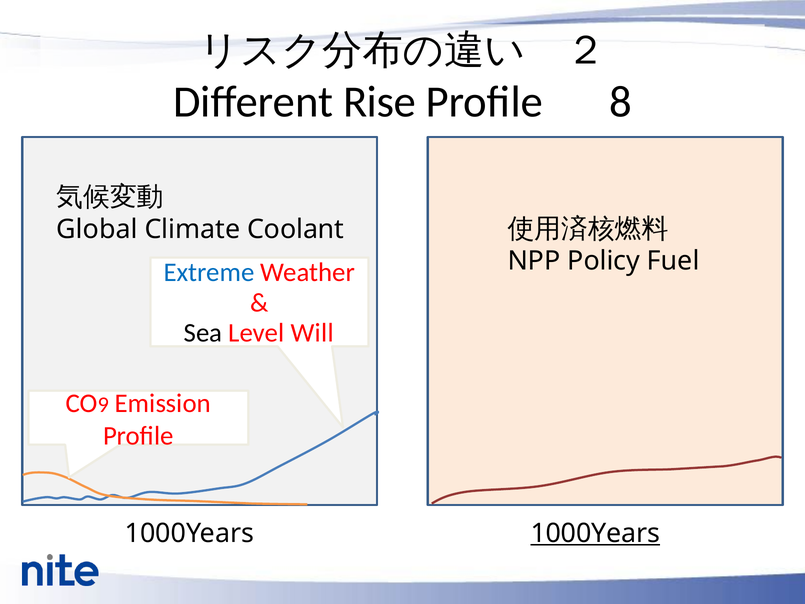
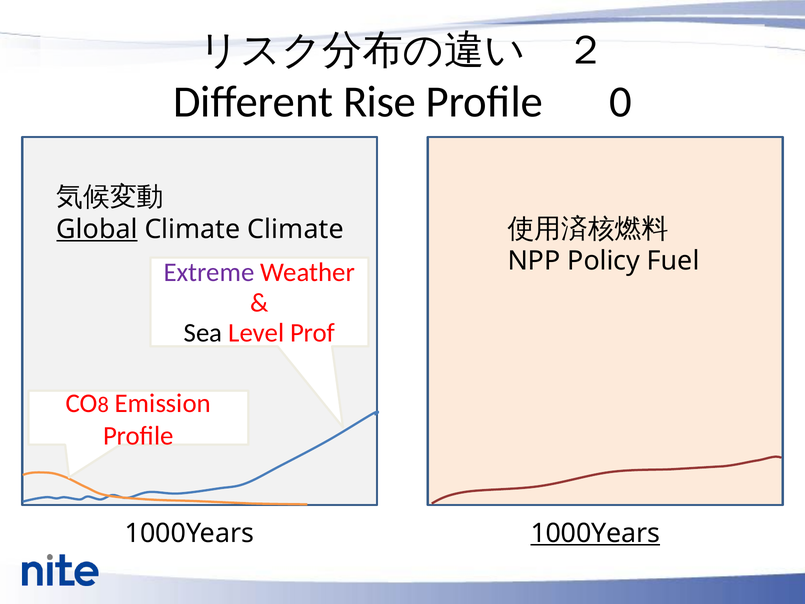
8: 8 -> 0
Global underline: none -> present
Climate Coolant: Coolant -> Climate
Extreme colour: blue -> purple
Will: Will -> Prof
9: 9 -> 8
